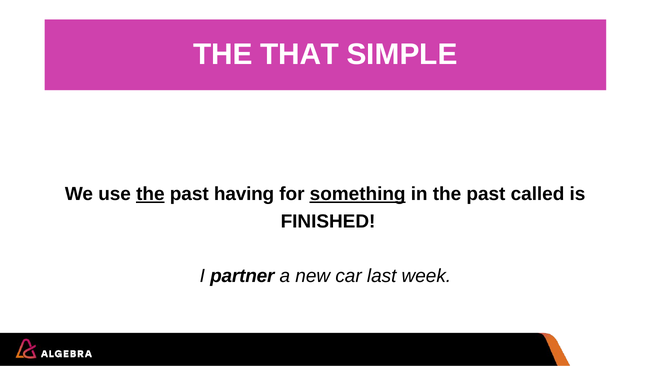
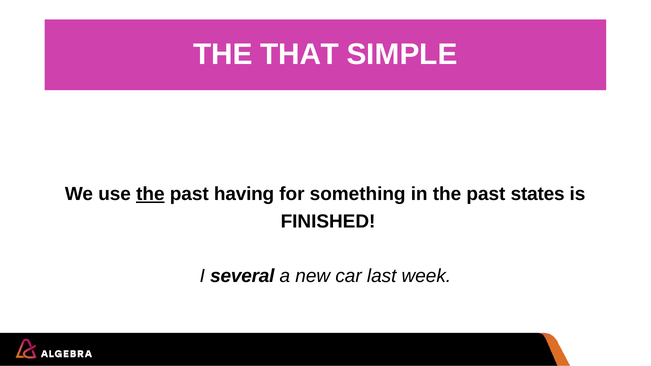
something underline: present -> none
called: called -> states
partner: partner -> several
